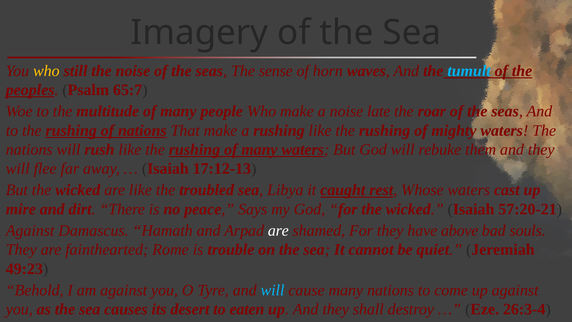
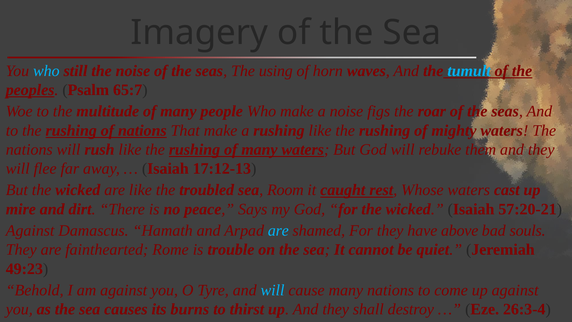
who at (46, 71) colour: yellow -> light blue
sense: sense -> using
late: late -> figs
Libya: Libya -> Room
are at (278, 230) colour: white -> light blue
desert: desert -> burns
eaten: eaten -> thirst
